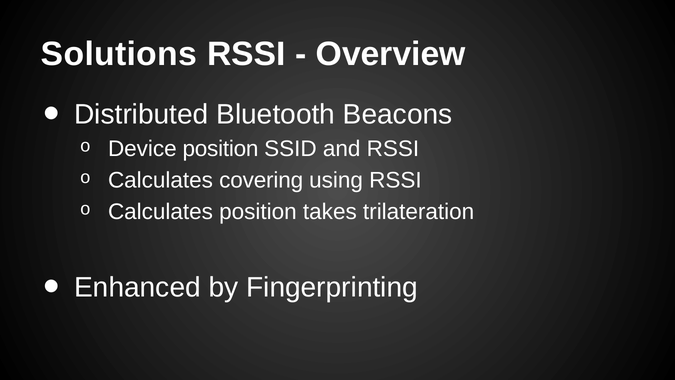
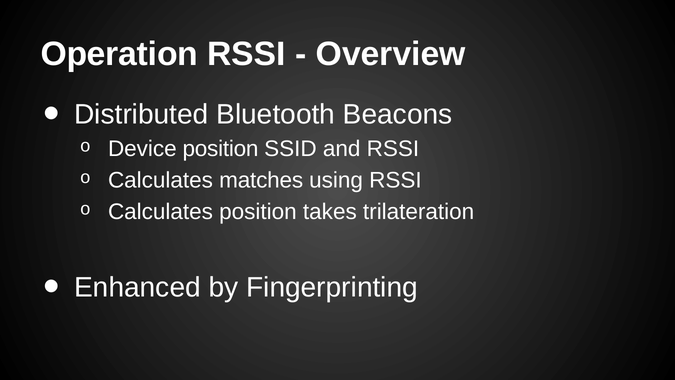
Solutions: Solutions -> Operation
covering: covering -> matches
